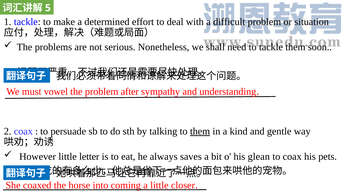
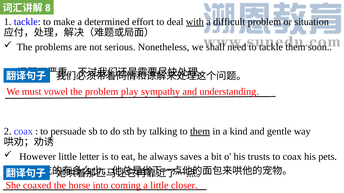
5: 5 -> 8
with underline: none -> present
after: after -> play
glean: glean -> trusts
